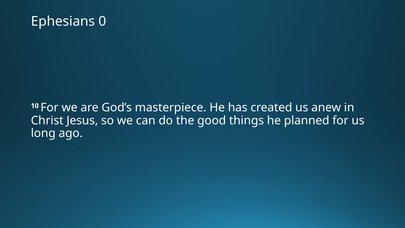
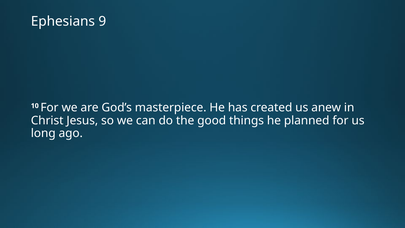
0: 0 -> 9
